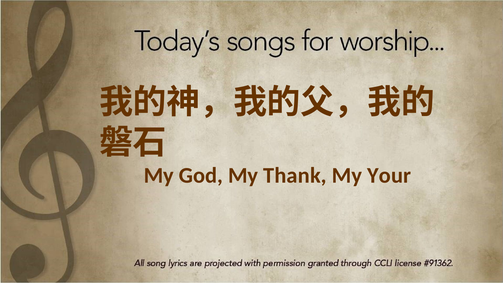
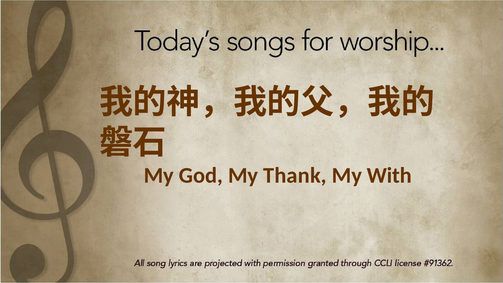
Your: Your -> With
